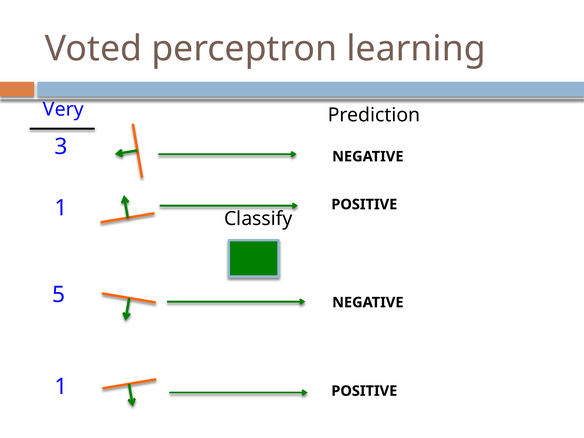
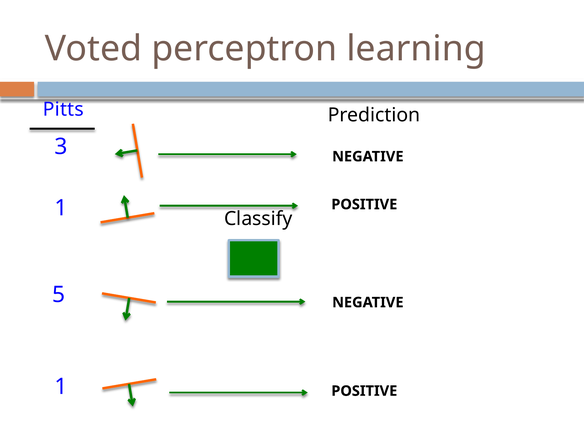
Very: Very -> Pitts
